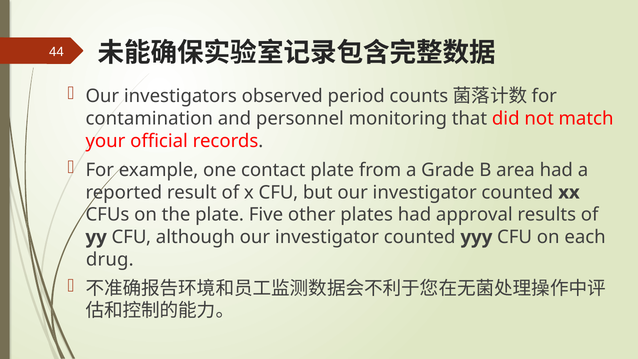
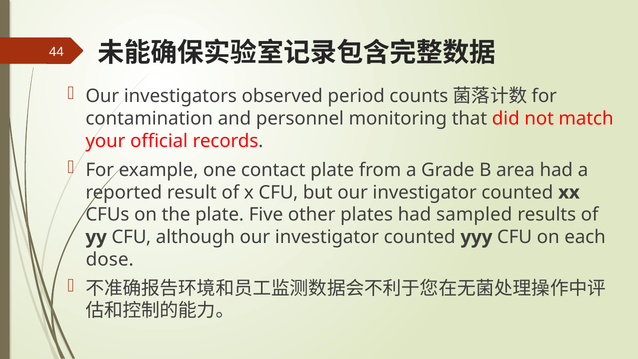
approval: approval -> sampled
drug: drug -> dose
